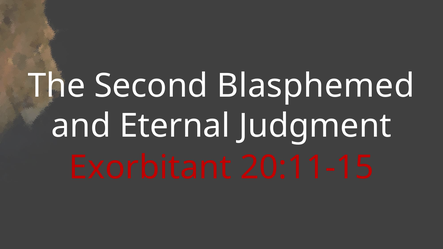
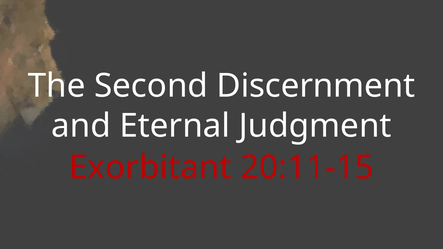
Blasphemed: Blasphemed -> Discernment
